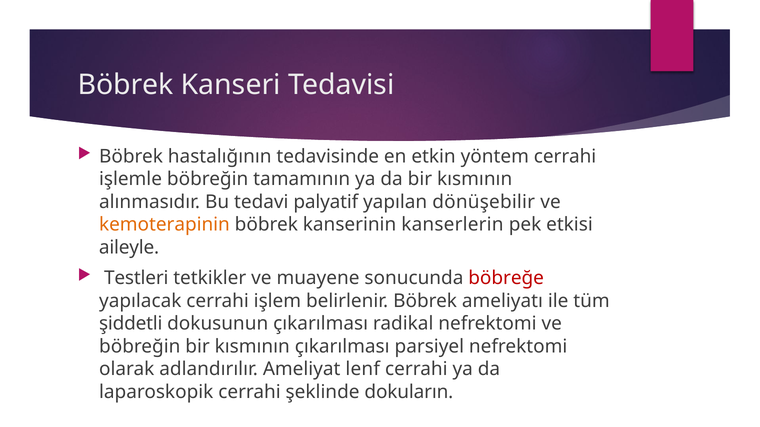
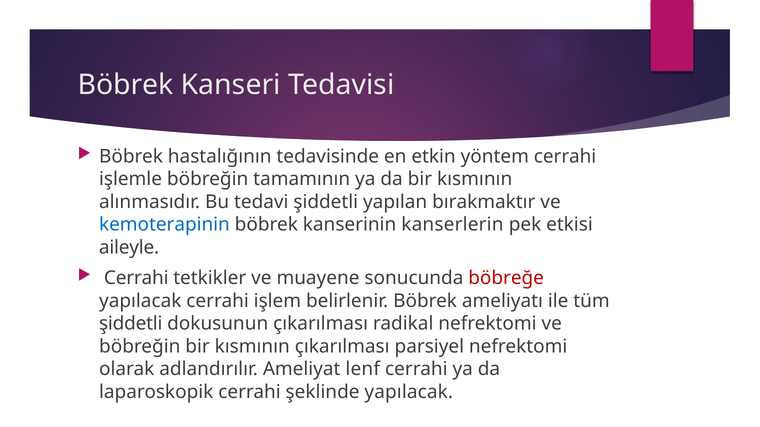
tedavi palyatif: palyatif -> şiddetli
dönüşebilir: dönüşebilir -> bırakmaktır
kemoterapinin colour: orange -> blue
Testleri at (136, 278): Testleri -> Cerrahi
şeklinde dokuların: dokuların -> yapılacak
